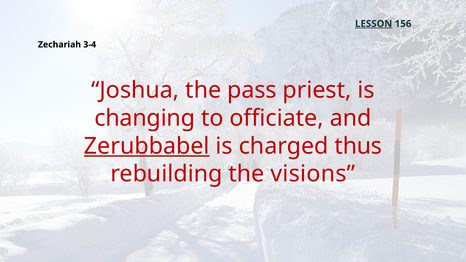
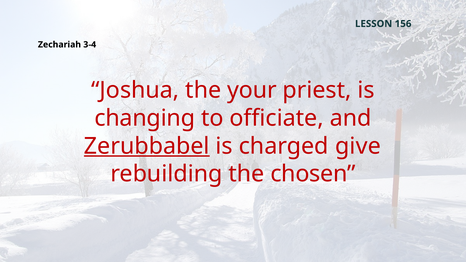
LESSON underline: present -> none
pass: pass -> your
thus: thus -> give
visions: visions -> chosen
